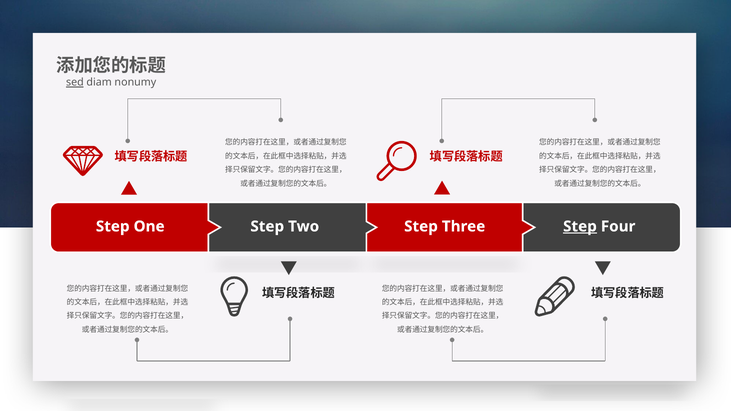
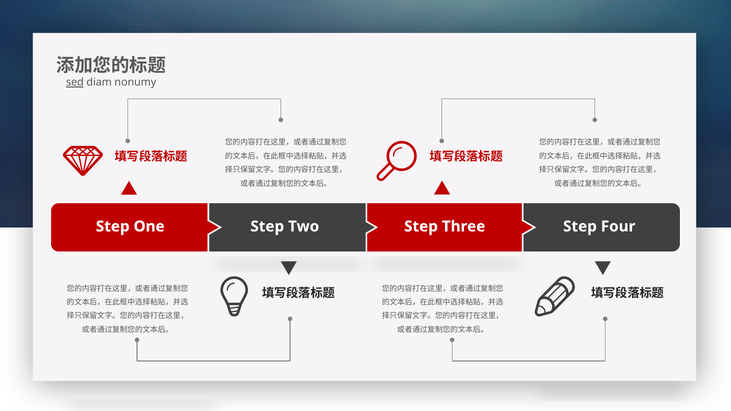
Step at (580, 227) underline: present -> none
